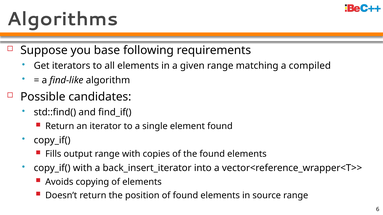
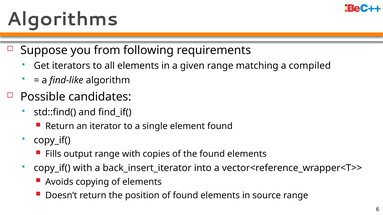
base: base -> from
